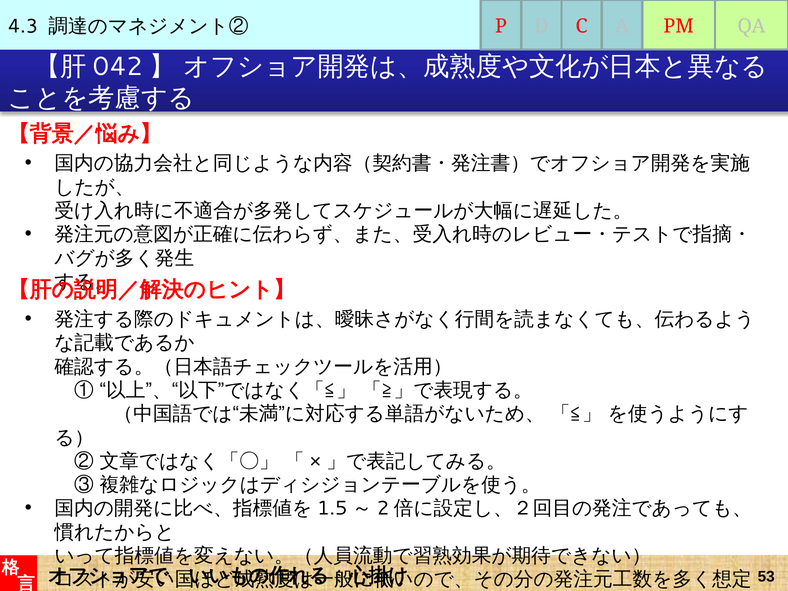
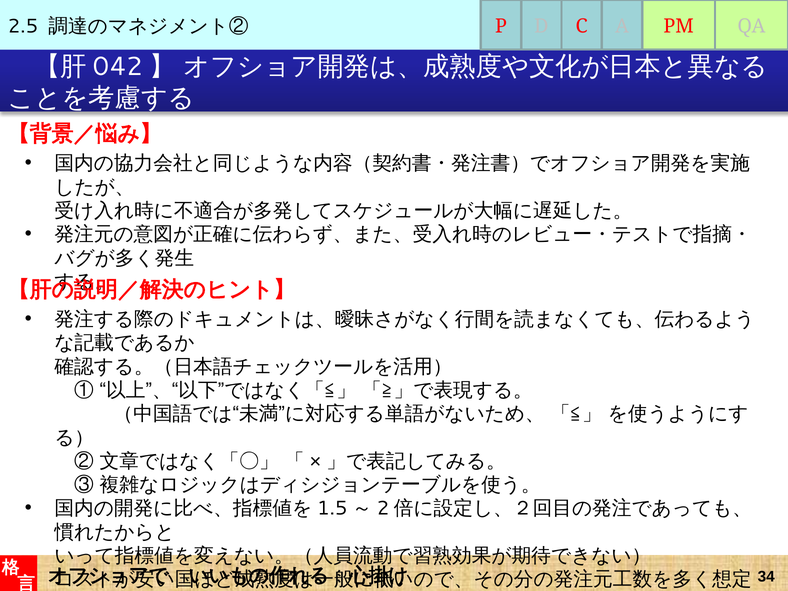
4.3: 4.3 -> 2.5
53: 53 -> 34
